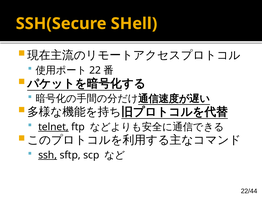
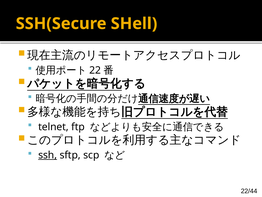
telnet underline: present -> none
